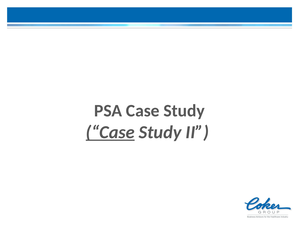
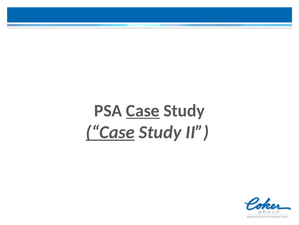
Case at (143, 110) underline: none -> present
